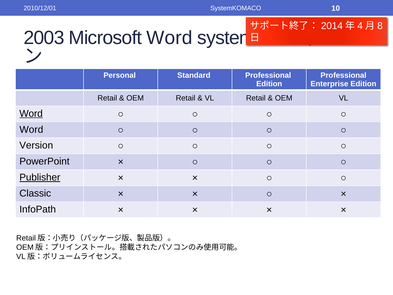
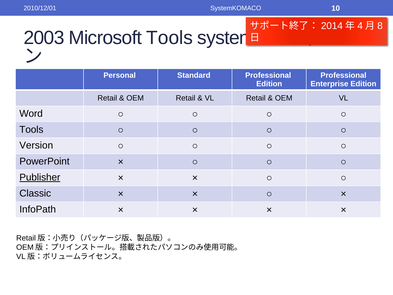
Microsoft Word: Word -> Tools
Word at (31, 113) underline: present -> none
Word at (31, 129): Word -> Tools
